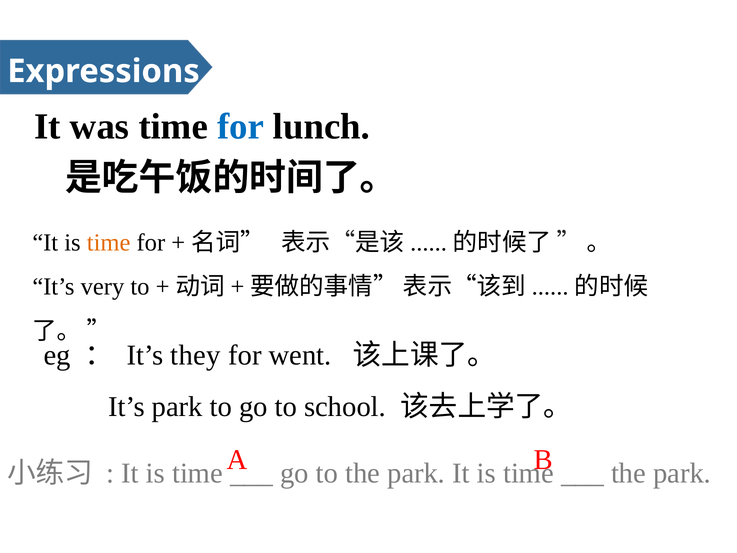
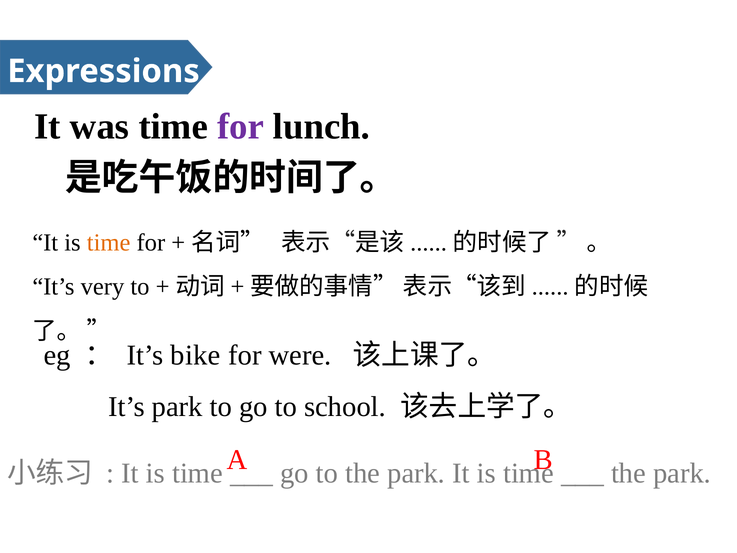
for at (241, 126) colour: blue -> purple
they: they -> bike
went: went -> were
